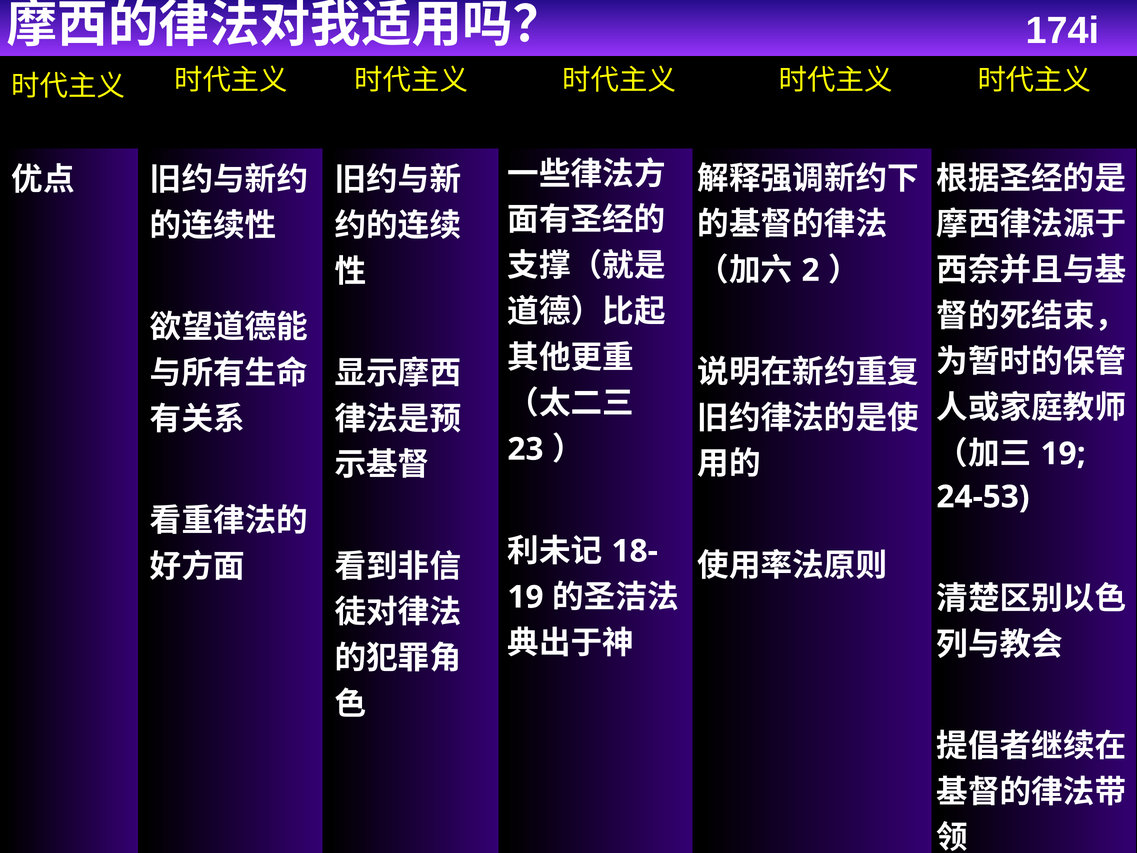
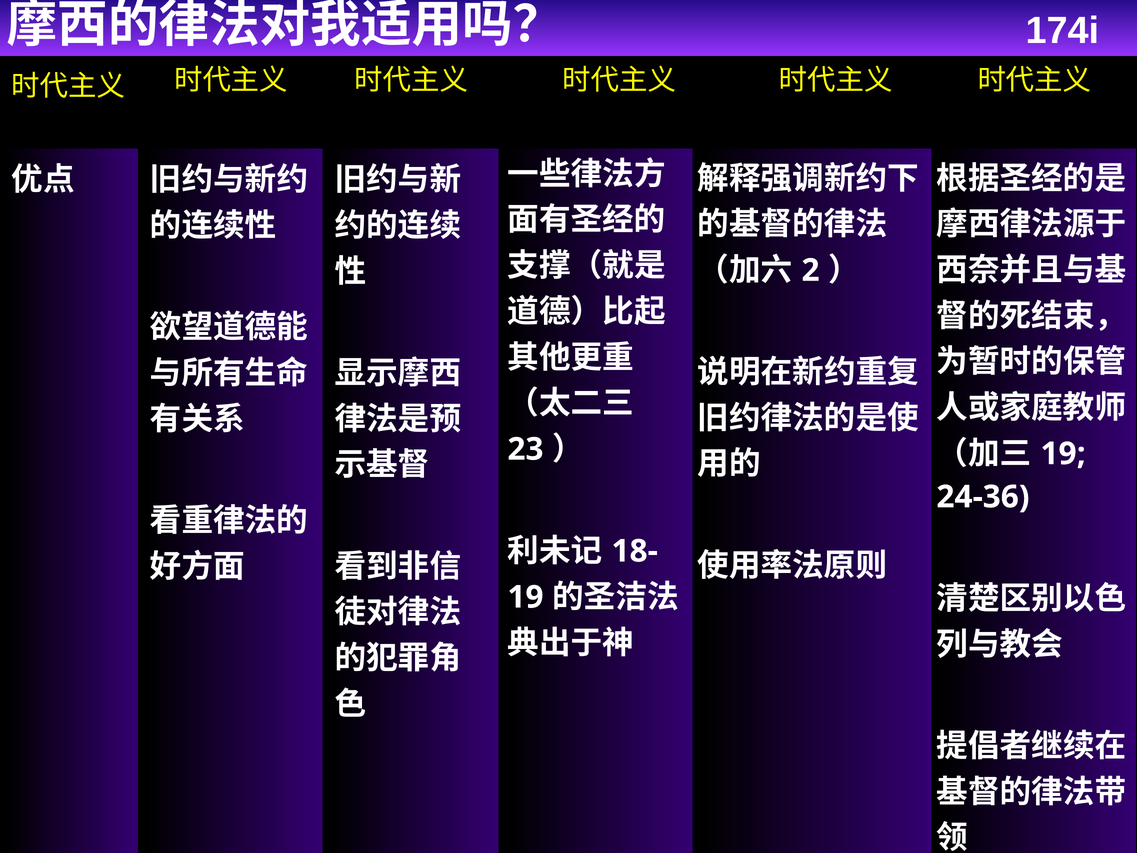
24-53: 24-53 -> 24-36
